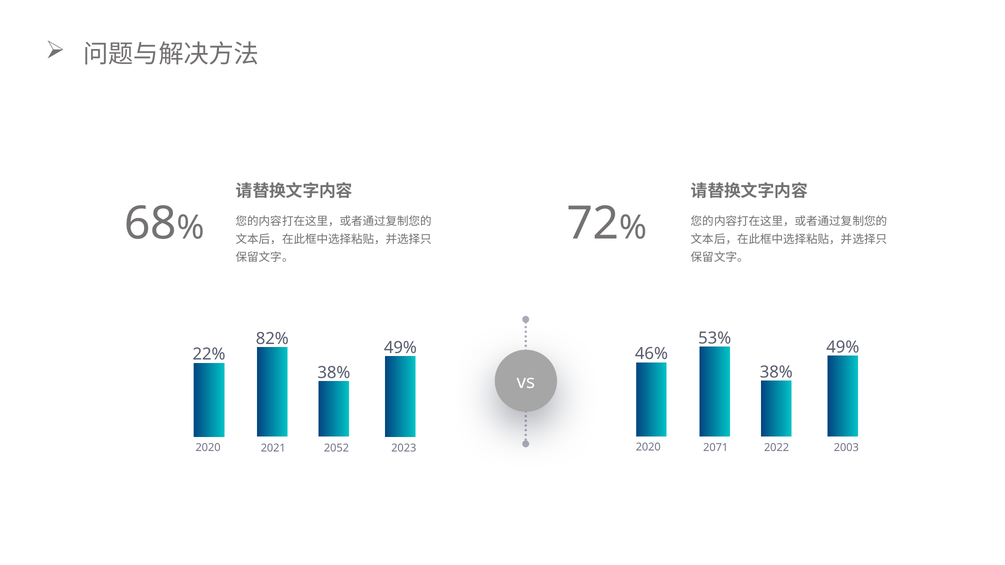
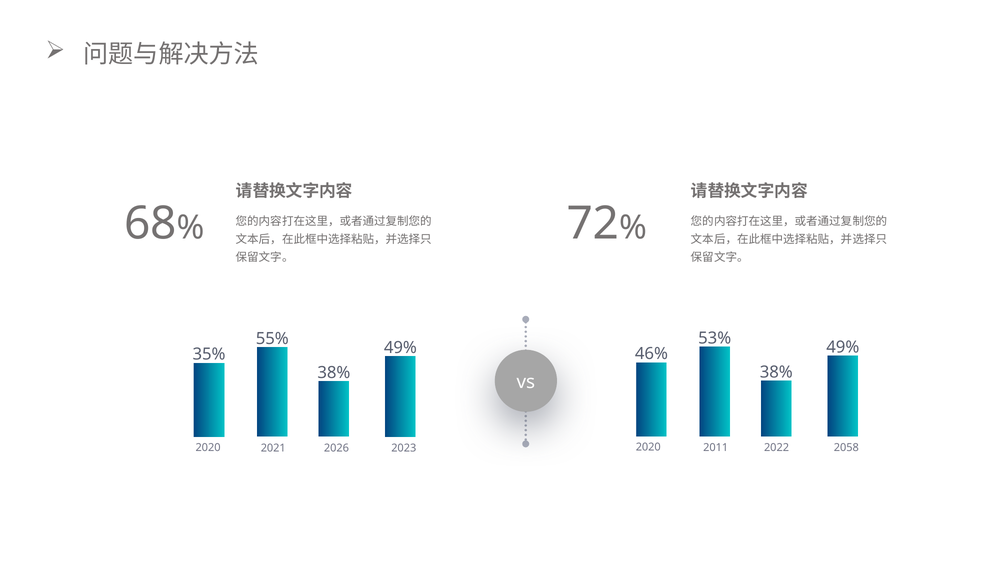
82%: 82% -> 55%
22%: 22% -> 35%
2003: 2003 -> 2058
2071: 2071 -> 2011
2052: 2052 -> 2026
